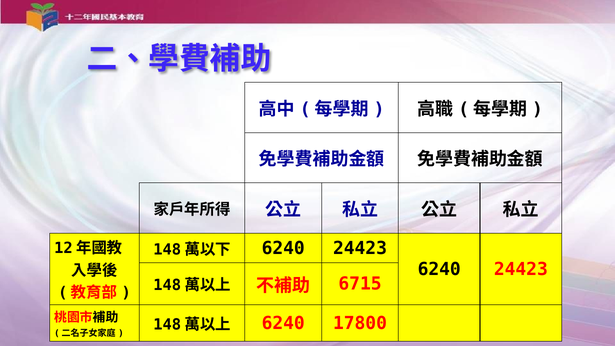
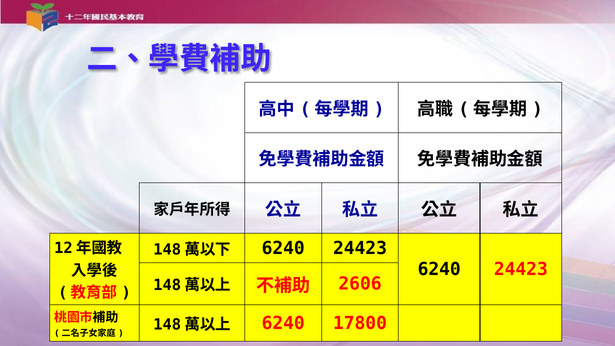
6715: 6715 -> 2606
